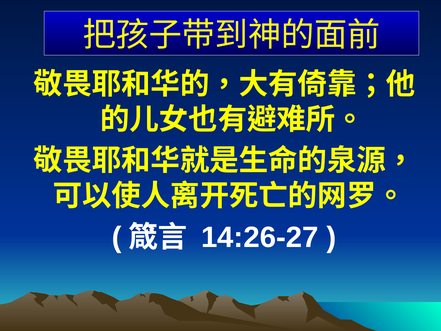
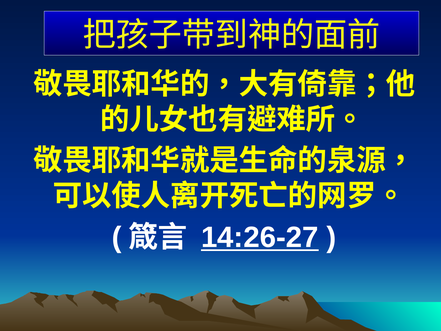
14:26-27 underline: none -> present
